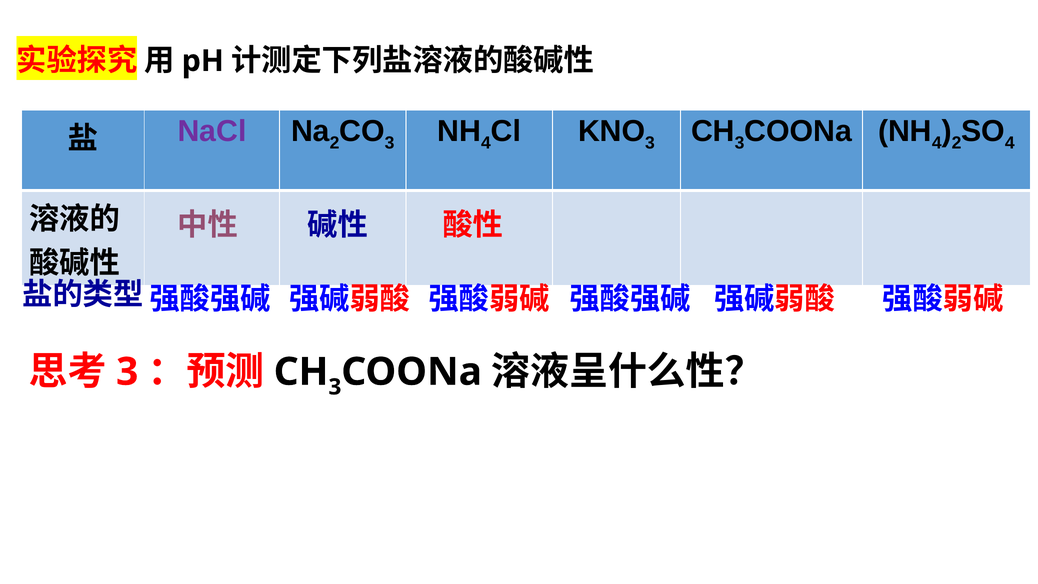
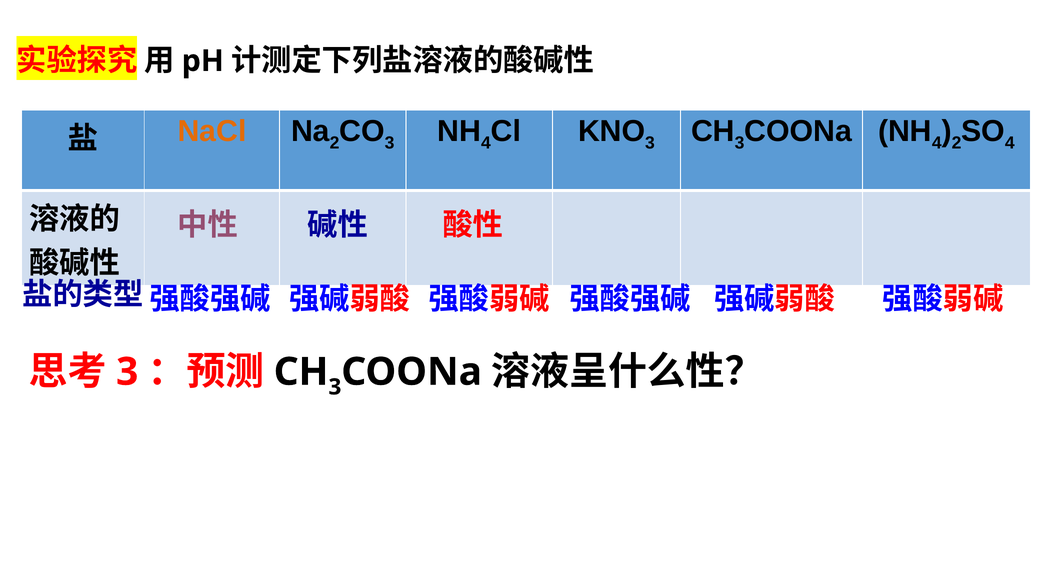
NaCl colour: purple -> orange
